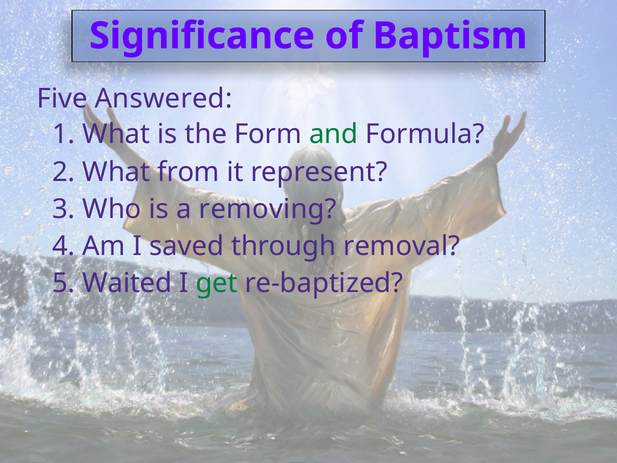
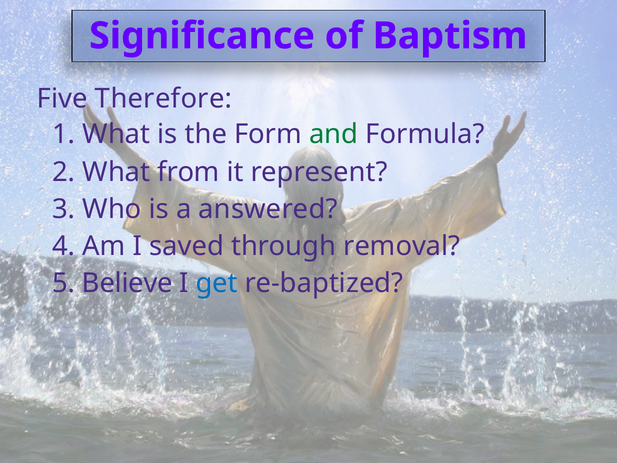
Answered: Answered -> Therefore
removing: removing -> answered
Waited: Waited -> Believe
get colour: green -> blue
